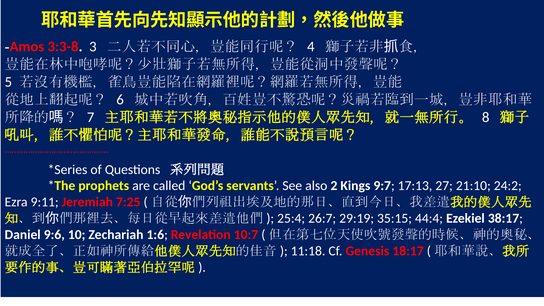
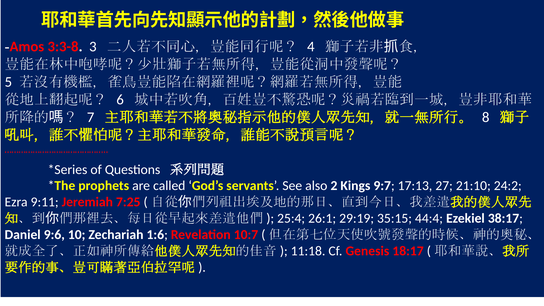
26:7: 26:7 -> 26:1
